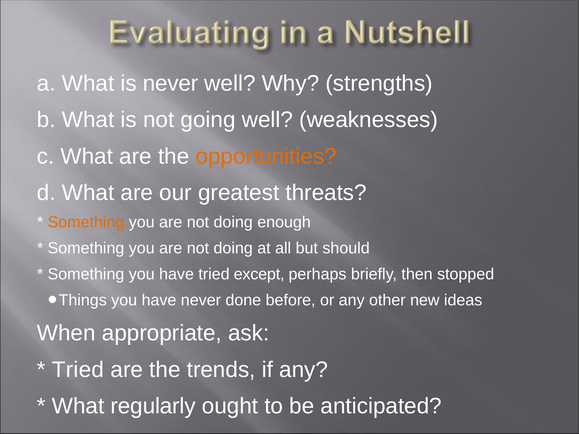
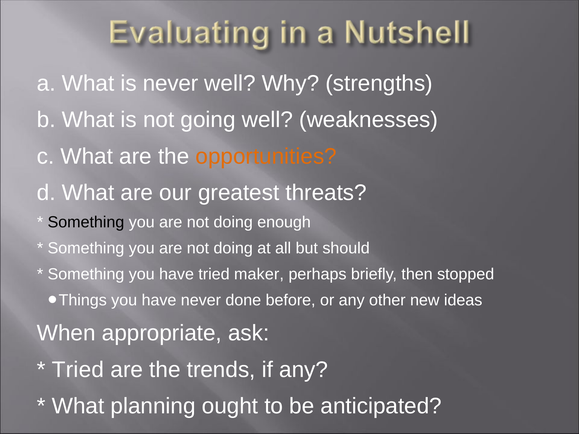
Something at (86, 222) colour: orange -> black
except: except -> maker
regularly: regularly -> planning
